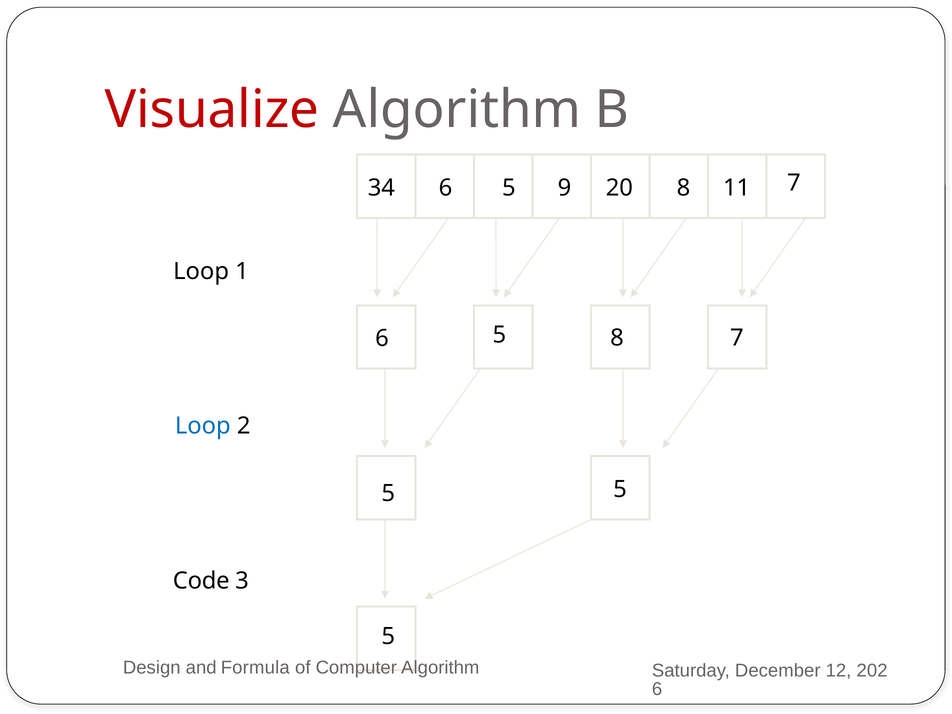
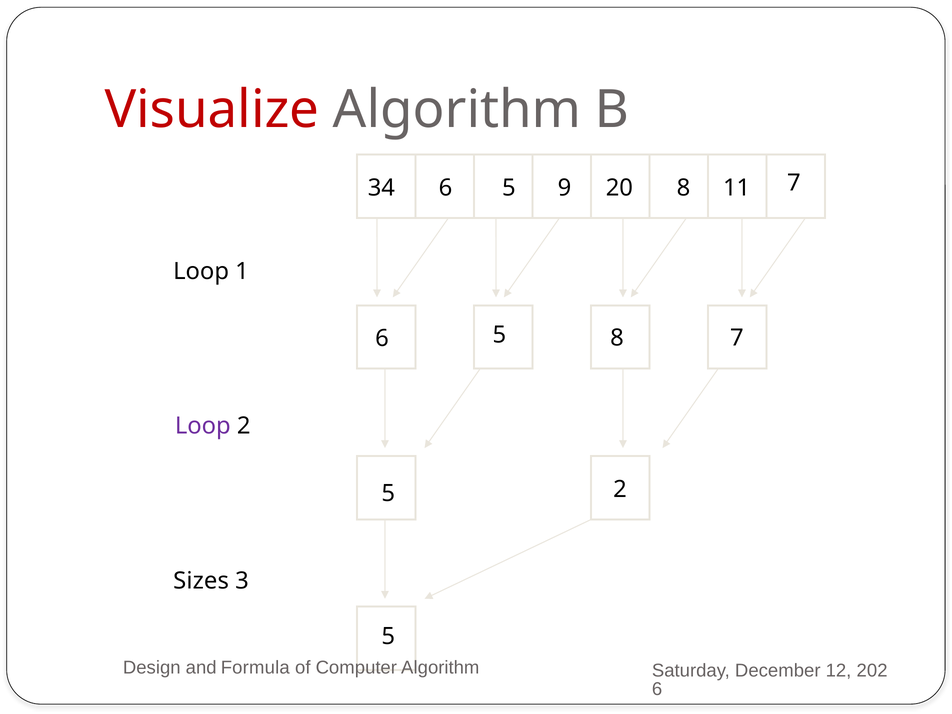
Loop at (203, 426) colour: blue -> purple
5 at (620, 489): 5 -> 2
Code: Code -> Sizes
